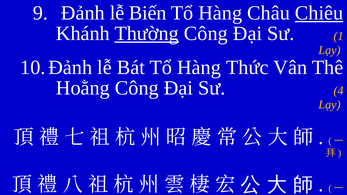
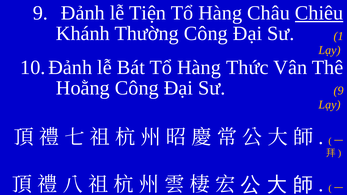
Biến: Biến -> Tiện
Thường underline: present -> none
Sư 4: 4 -> 9
